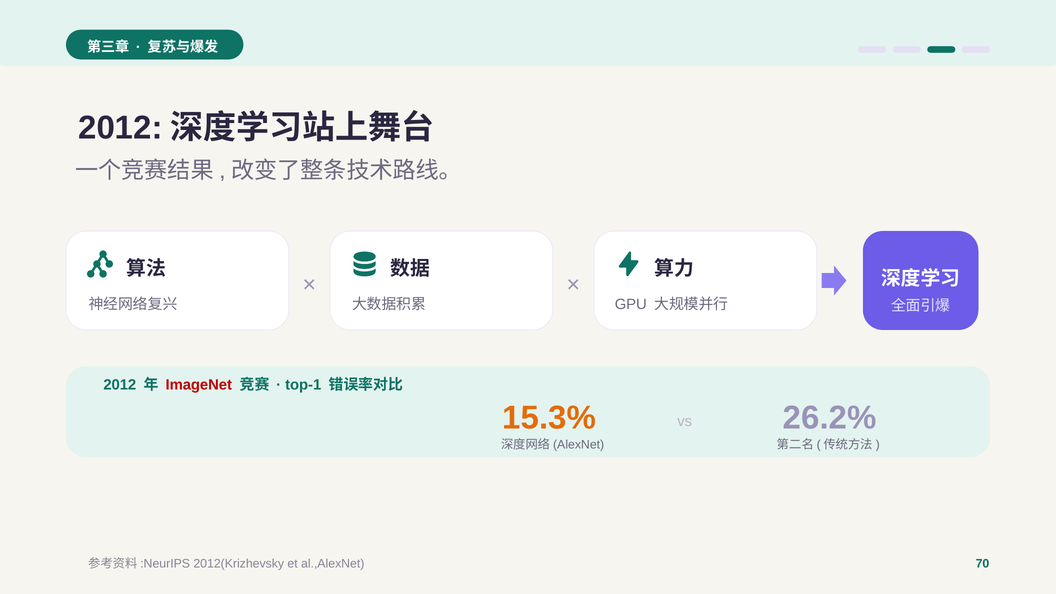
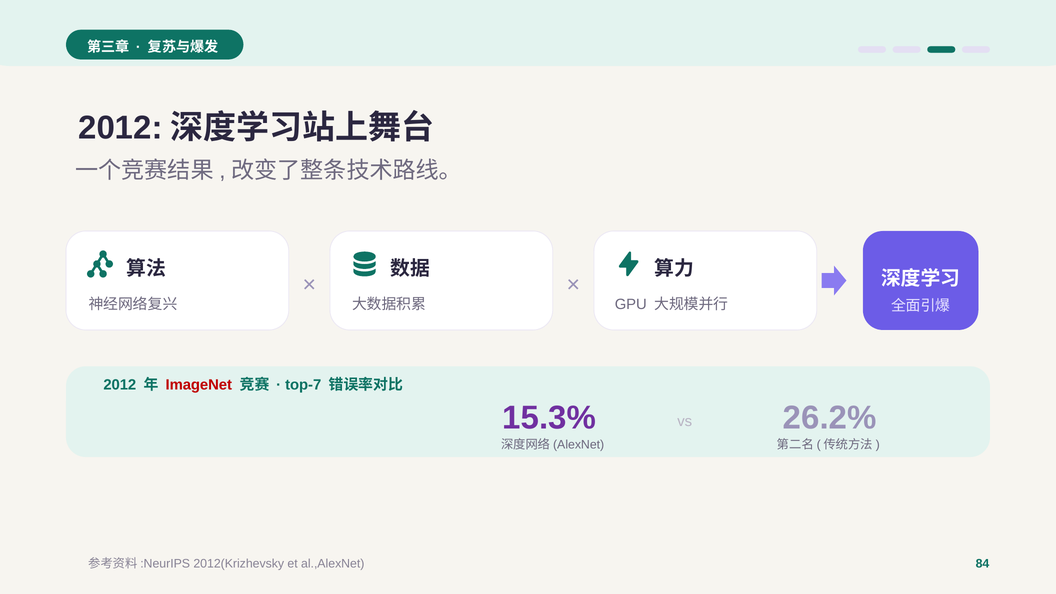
top-1: top-1 -> top-7
15.3% colour: orange -> purple
70: 70 -> 84
